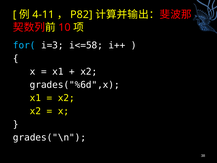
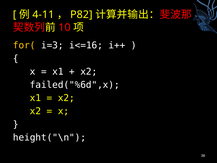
for( colour: light blue -> yellow
i<=58: i<=58 -> i<=16
grades("%6d",x: grades("%6d",x -> failed("%6d",x
grades("\n: grades("\n -> height("\n
